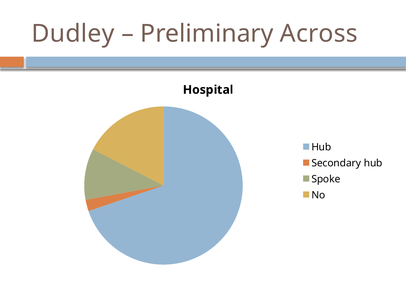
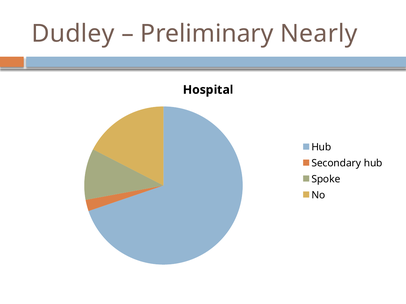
Across: Across -> Nearly
